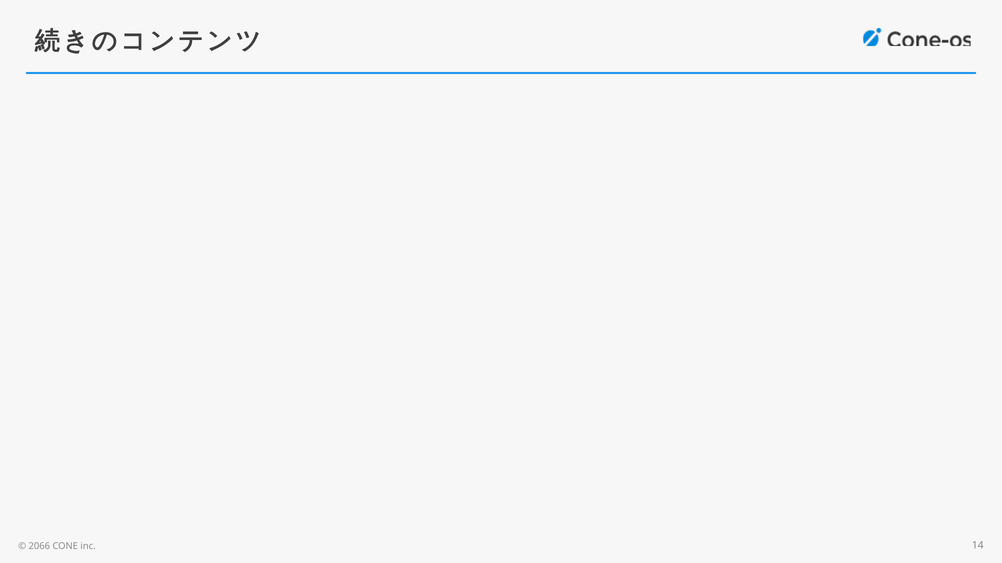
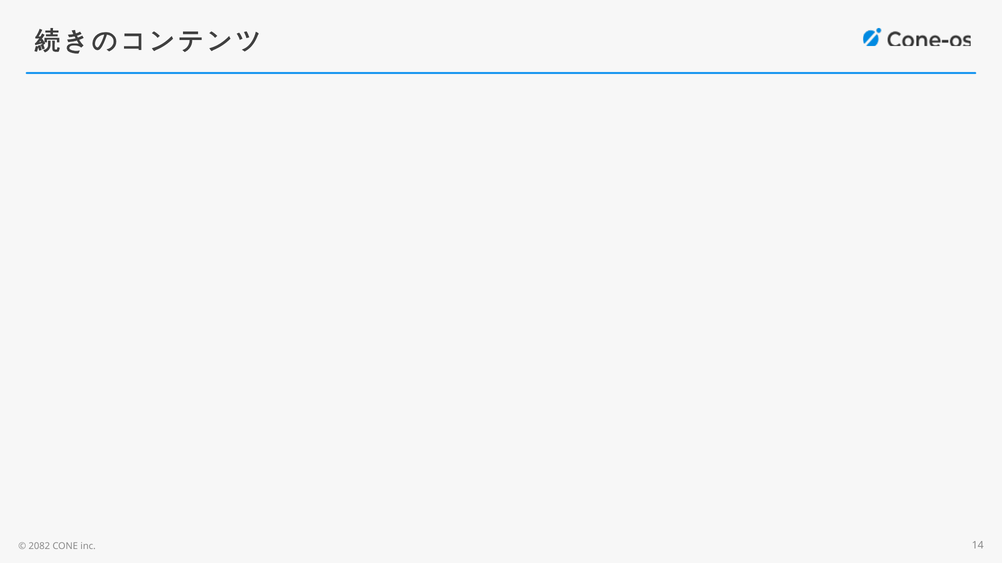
2066: 2066 -> 2082
